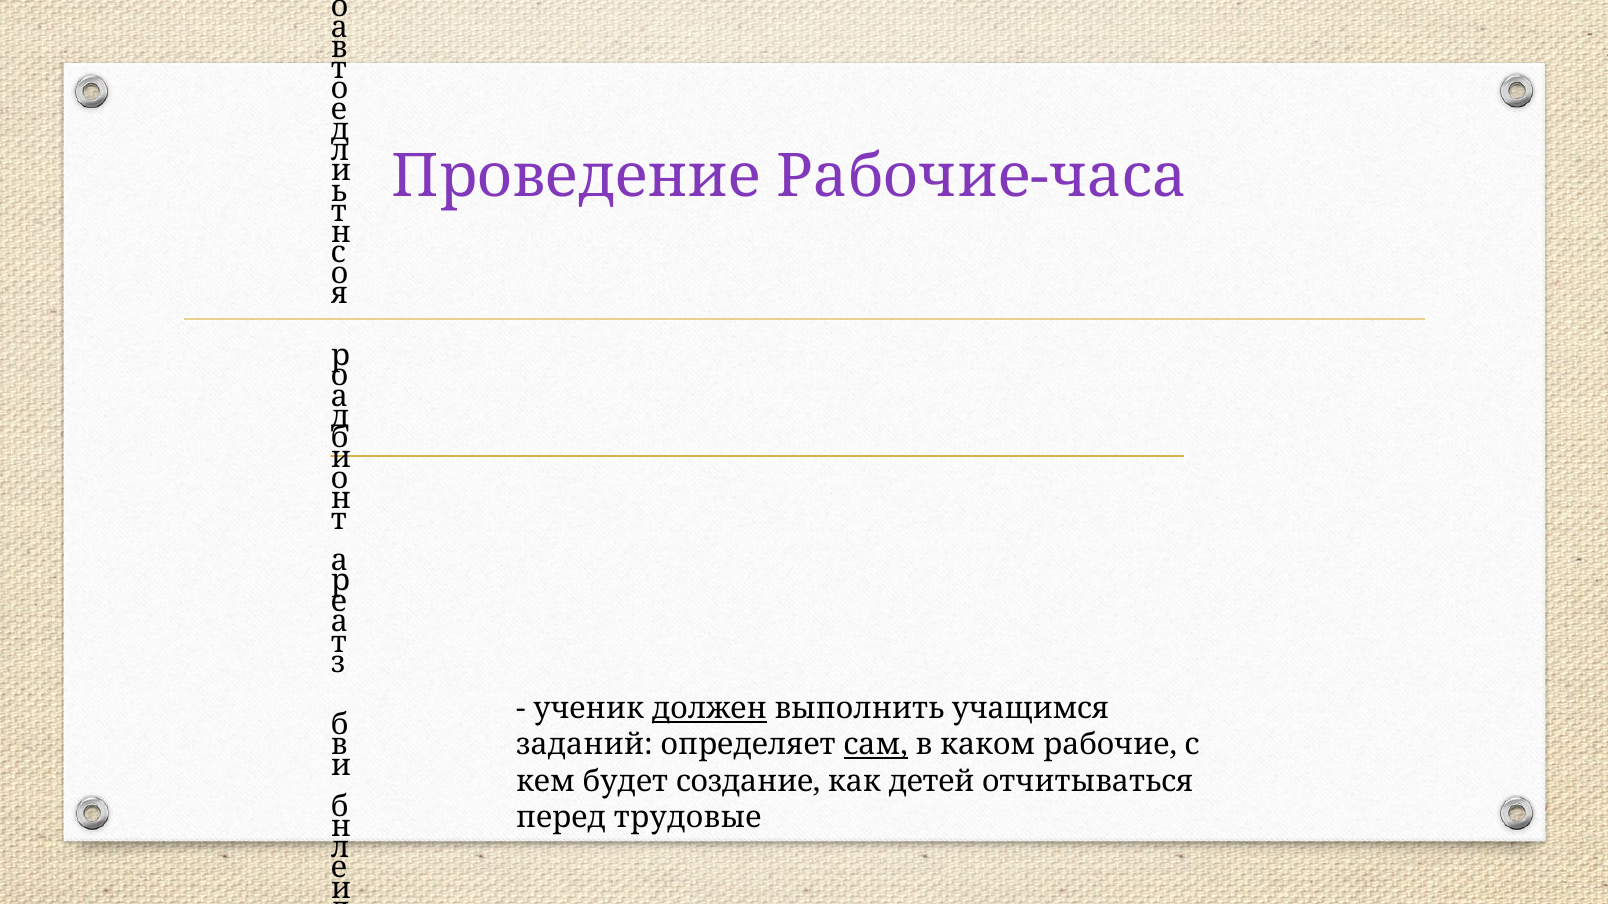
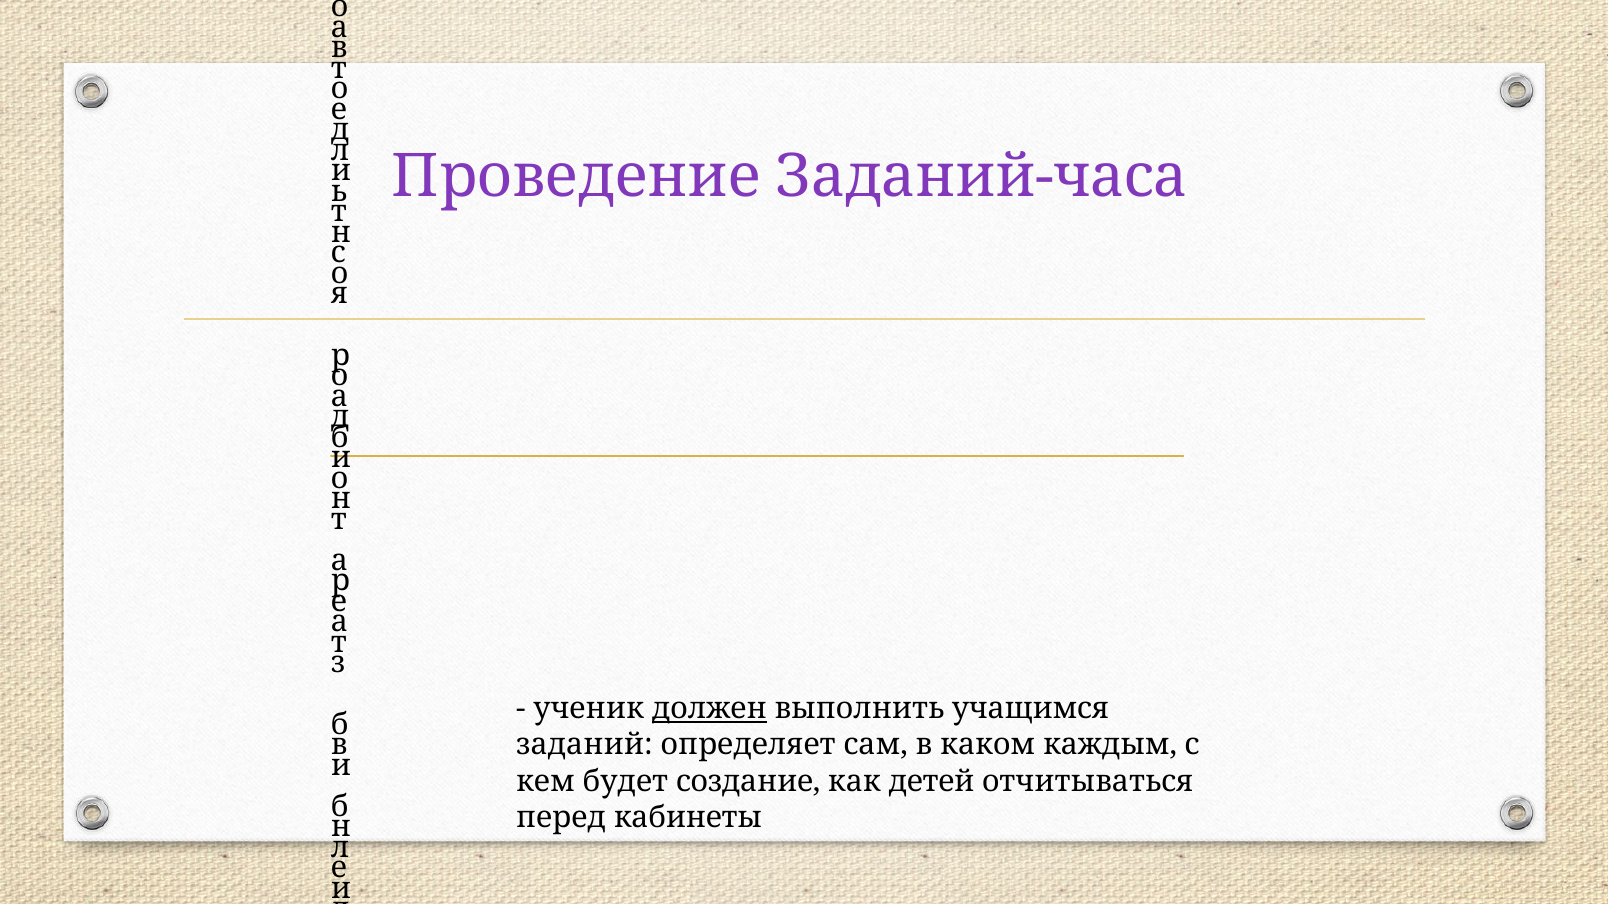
Рабочие-часа: Рабочие-часа -> Заданий-часа
сам underline: present -> none
рабочие: рабочие -> каждым
трудовые: трудовые -> кабинеты
